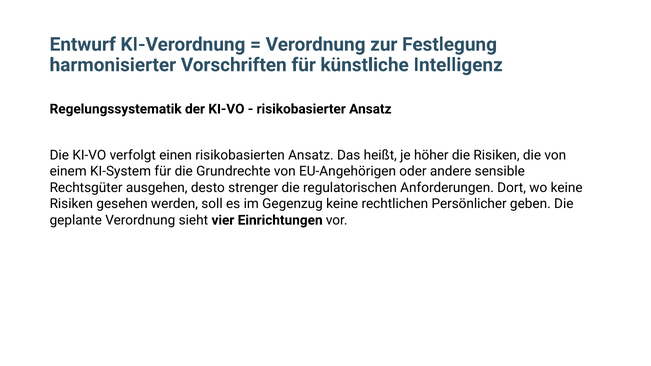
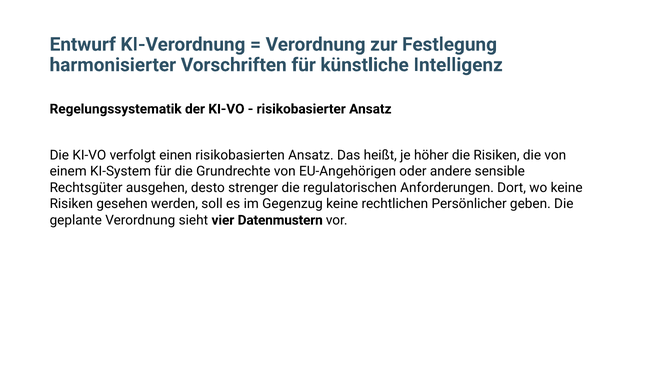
Einrichtungen: Einrichtungen -> Datenmustern
